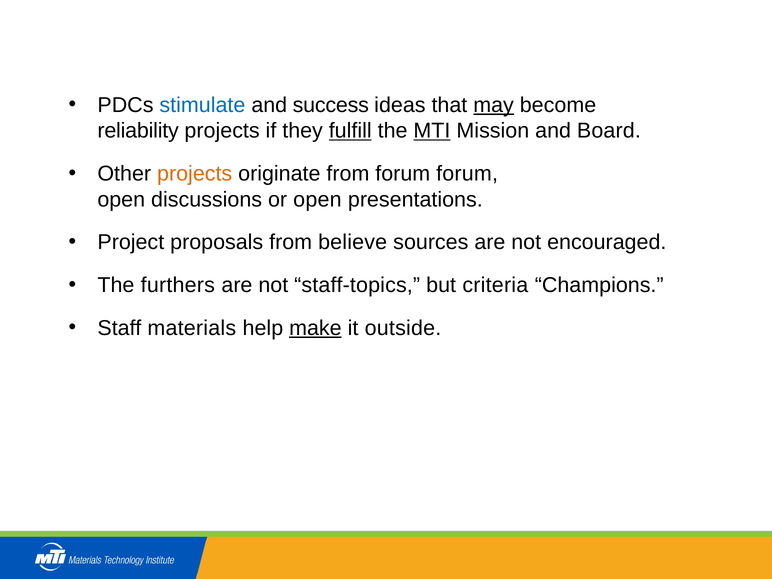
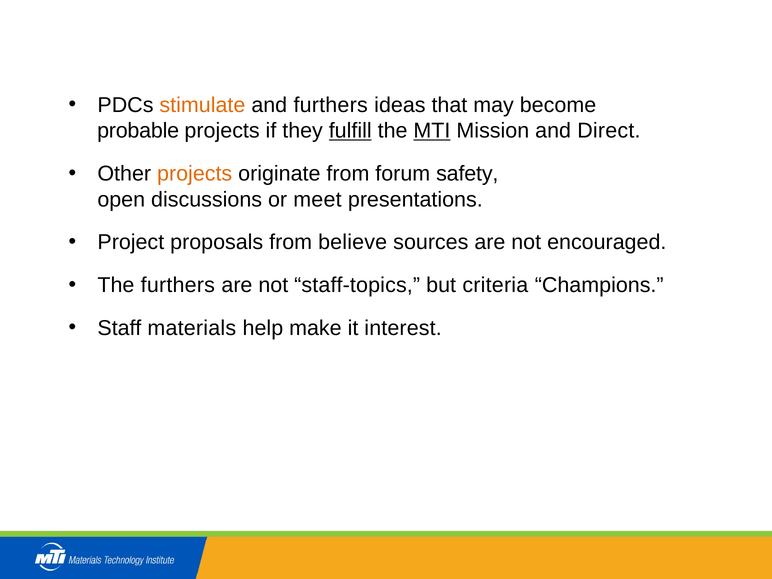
stimulate colour: blue -> orange
and success: success -> furthers
may underline: present -> none
reliability: reliability -> probable
Board: Board -> Direct
forum forum: forum -> safety
or open: open -> meet
make underline: present -> none
outside: outside -> interest
